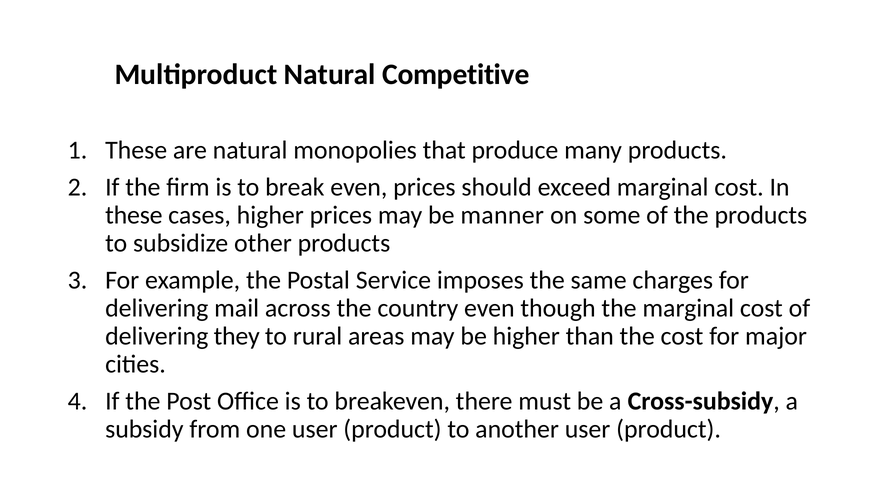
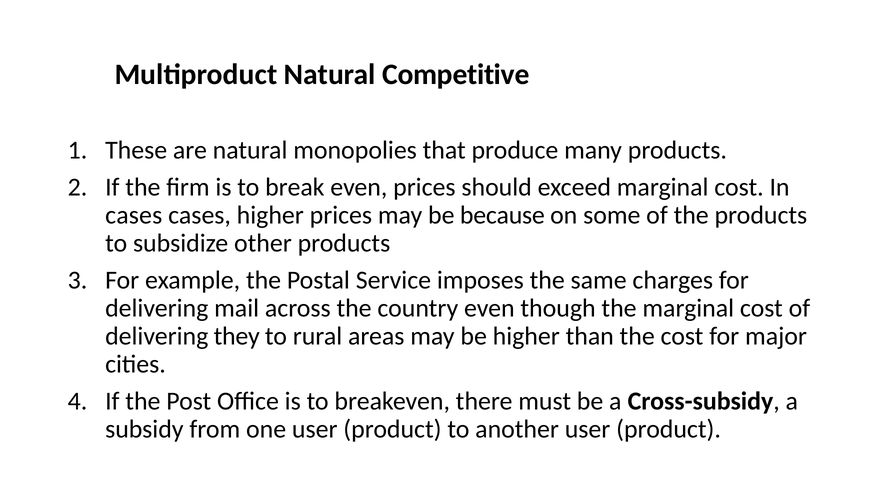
these at (134, 215): these -> cases
manner: manner -> because
